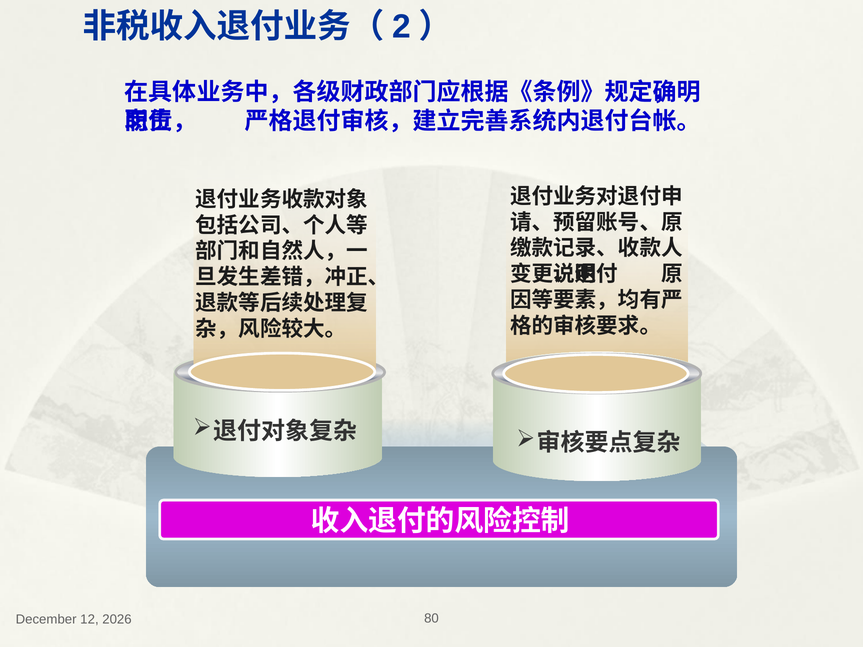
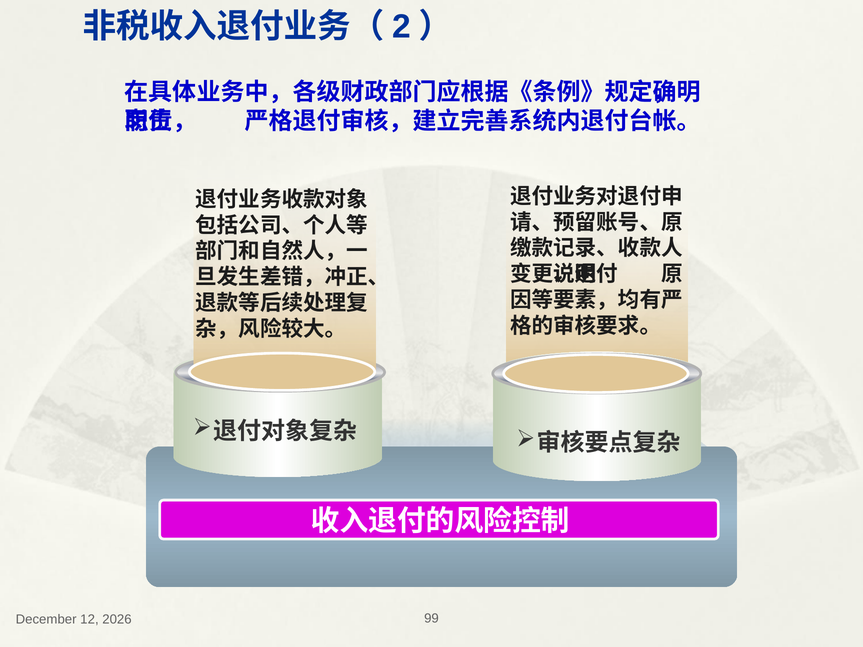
80: 80 -> 99
